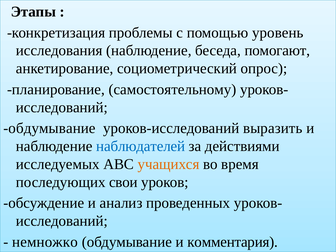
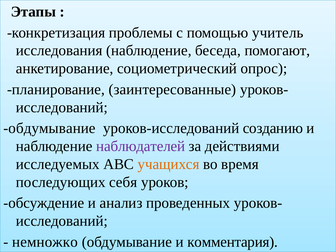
уровень: уровень -> учитель
самостоятельному: самостоятельному -> заинтересованные
выразить: выразить -> созданию
наблюдателей colour: blue -> purple
свои: свои -> себя
